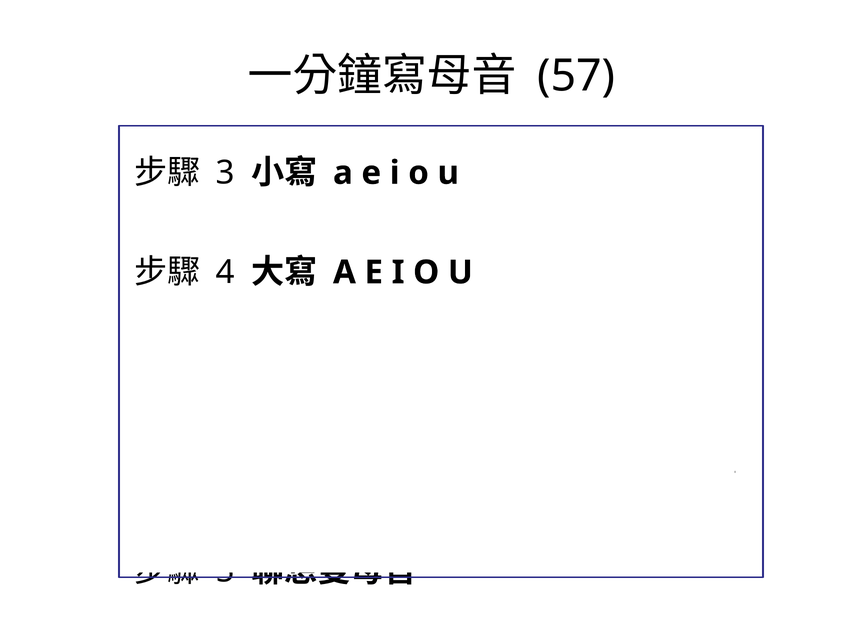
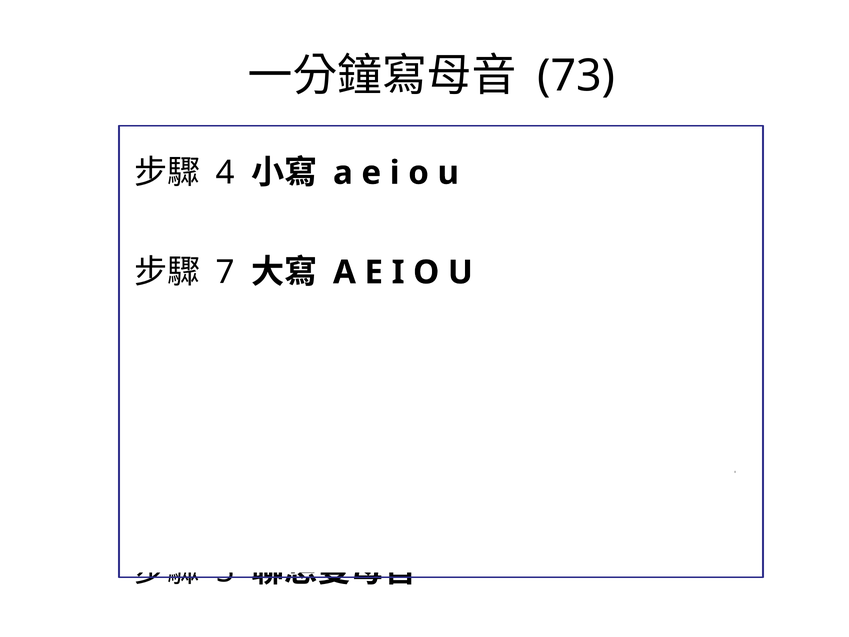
57: 57 -> 73
3 at (225, 173): 3 -> 4
4 at (225, 272): 4 -> 7
